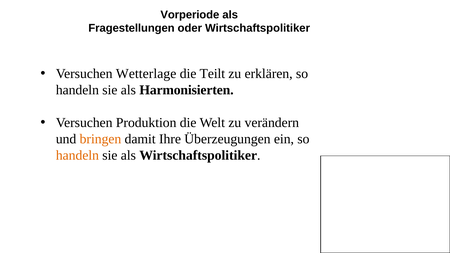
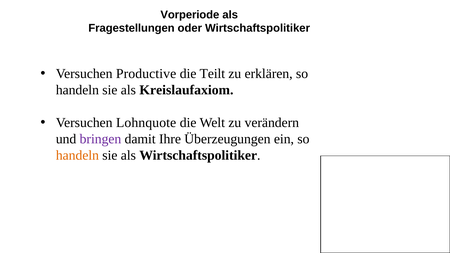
Wetterlage: Wetterlage -> Productive
Harmonisierten: Harmonisierten -> Kreislaufaxiom
Produktion: Produktion -> Lohnquote
bringen colour: orange -> purple
